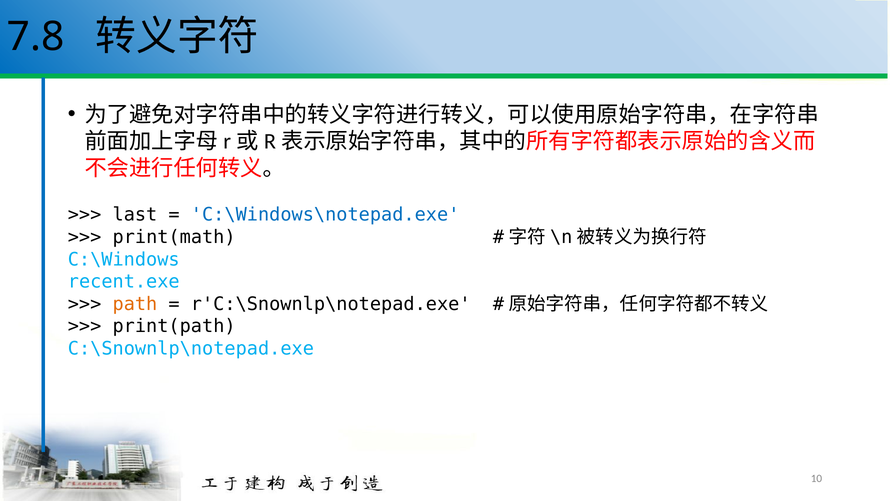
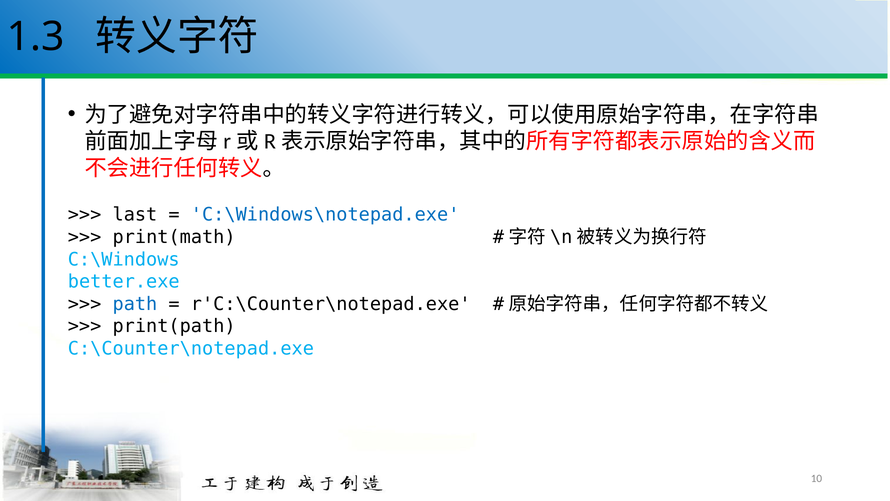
7.8: 7.8 -> 1.3
recent.exe: recent.exe -> better.exe
path colour: orange -> blue
r'C:\Snownlp\notepad.exe: r'C:\Snownlp\notepad.exe -> r'C:\Counter\notepad.exe
C:\Snownlp\notepad.exe: C:\Snownlp\notepad.exe -> C:\Counter\notepad.exe
